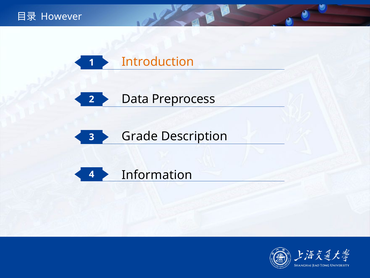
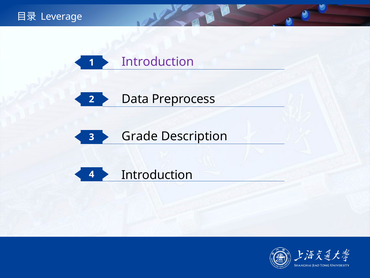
However: However -> Leverage
Introduction at (158, 62) colour: orange -> purple
4 Information: Information -> Introduction
